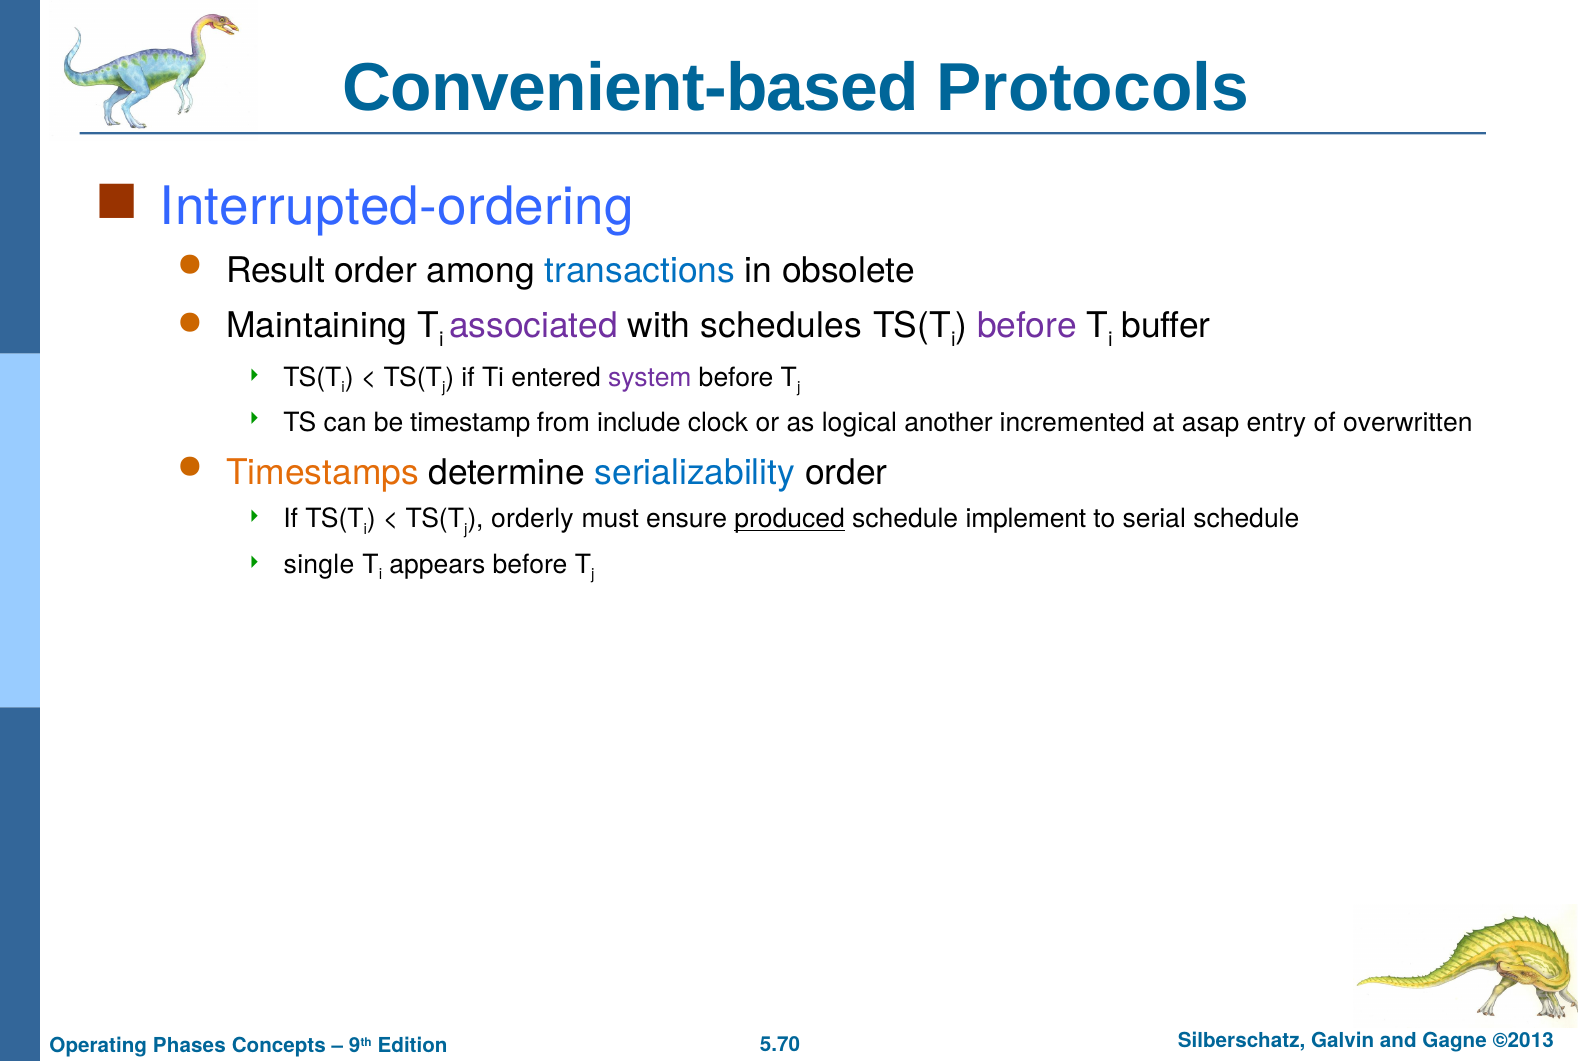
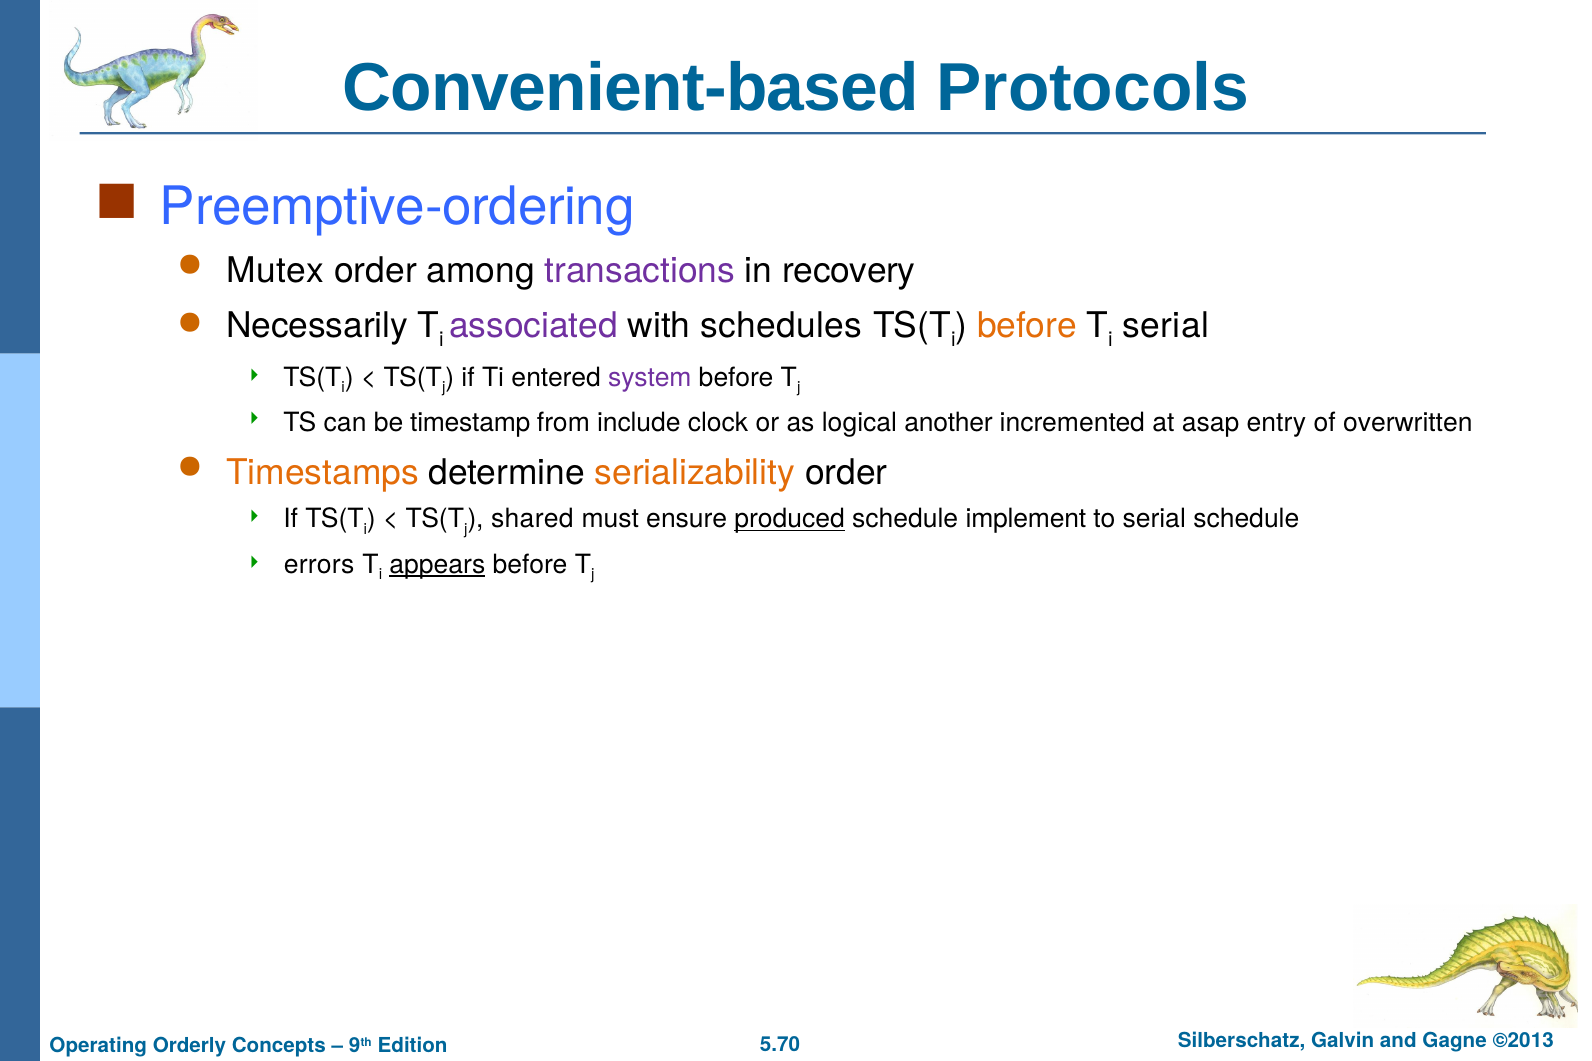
Interrupted-ordering: Interrupted-ordering -> Preemptive-ordering
Result: Result -> Mutex
transactions colour: blue -> purple
obsolete: obsolete -> recovery
Maintaining: Maintaining -> Necessarily
before at (1027, 326) colour: purple -> orange
buffer at (1166, 326): buffer -> serial
serializability colour: blue -> orange
orderly: orderly -> shared
single: single -> errors
appears underline: none -> present
Phases: Phases -> Orderly
